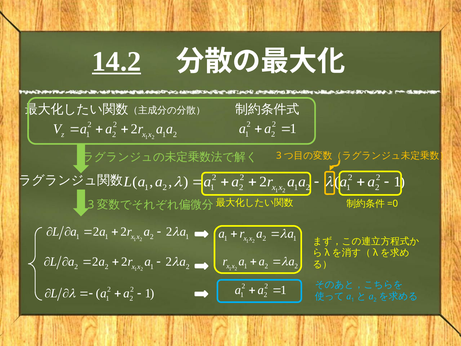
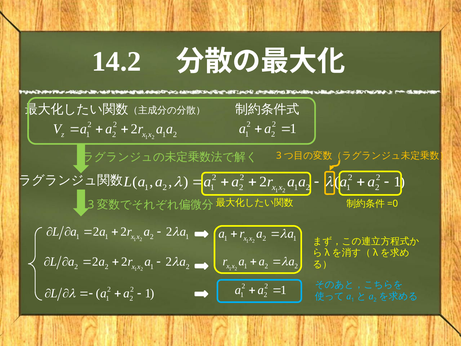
14.2 underline: present -> none
